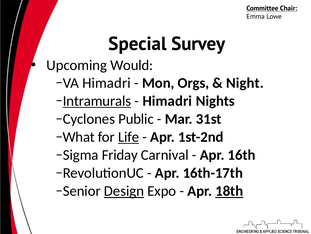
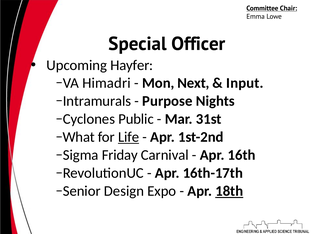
Survey: Survey -> Officer
Would: Would -> Hayfer
Orgs: Orgs -> Next
Night: Night -> Input
Intramurals underline: present -> none
Himadri at (167, 101): Himadri -> Purpose
Design underline: present -> none
